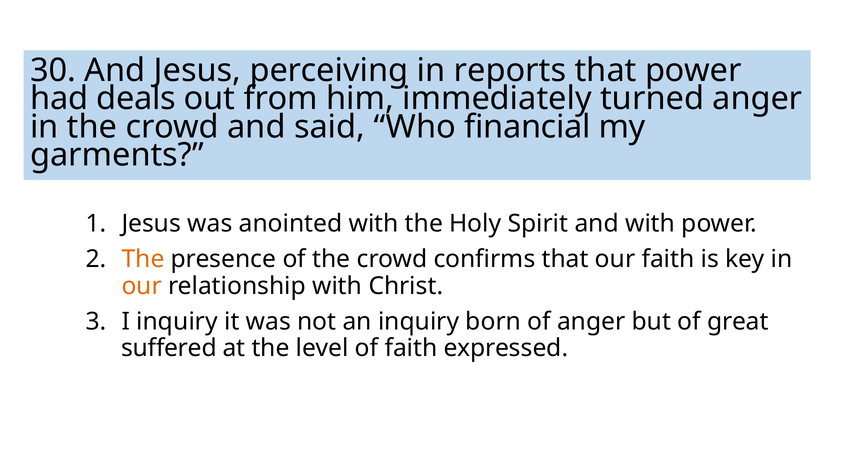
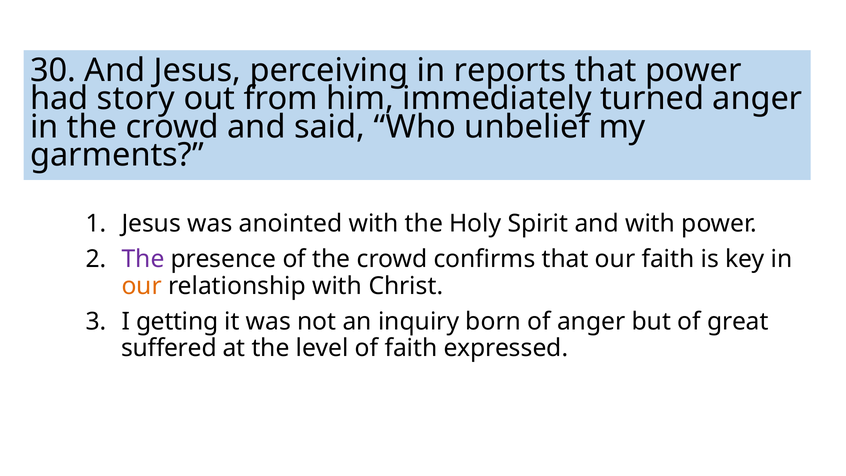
deals: deals -> story
financial: financial -> unbelief
The at (143, 259) colour: orange -> purple
I inquiry: inquiry -> getting
